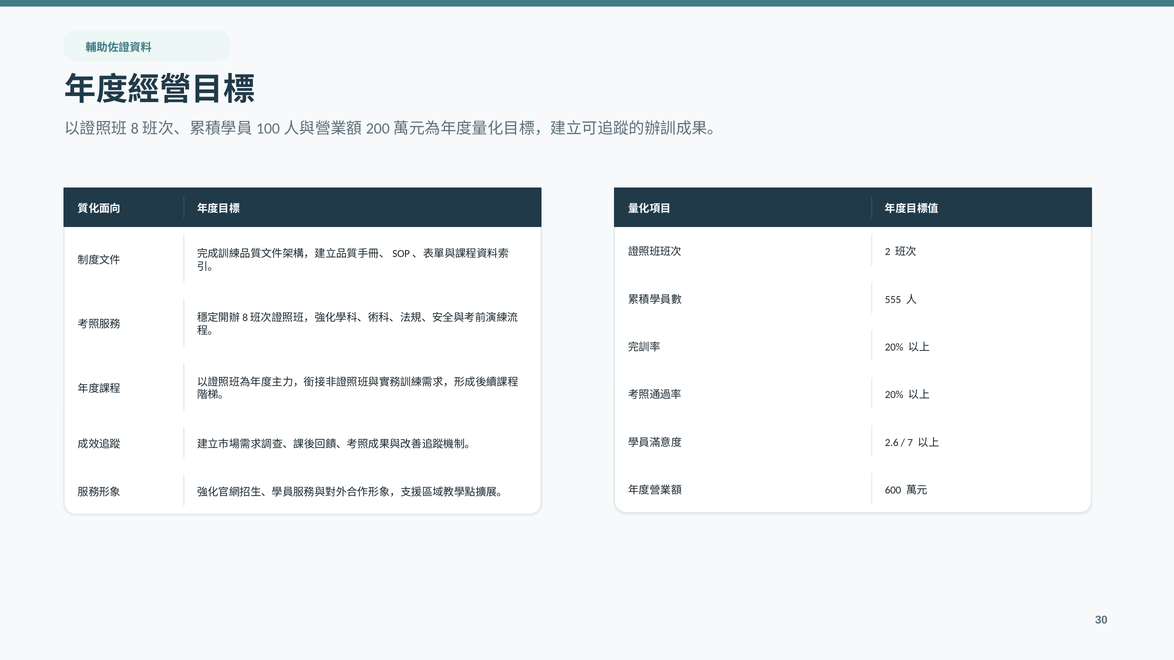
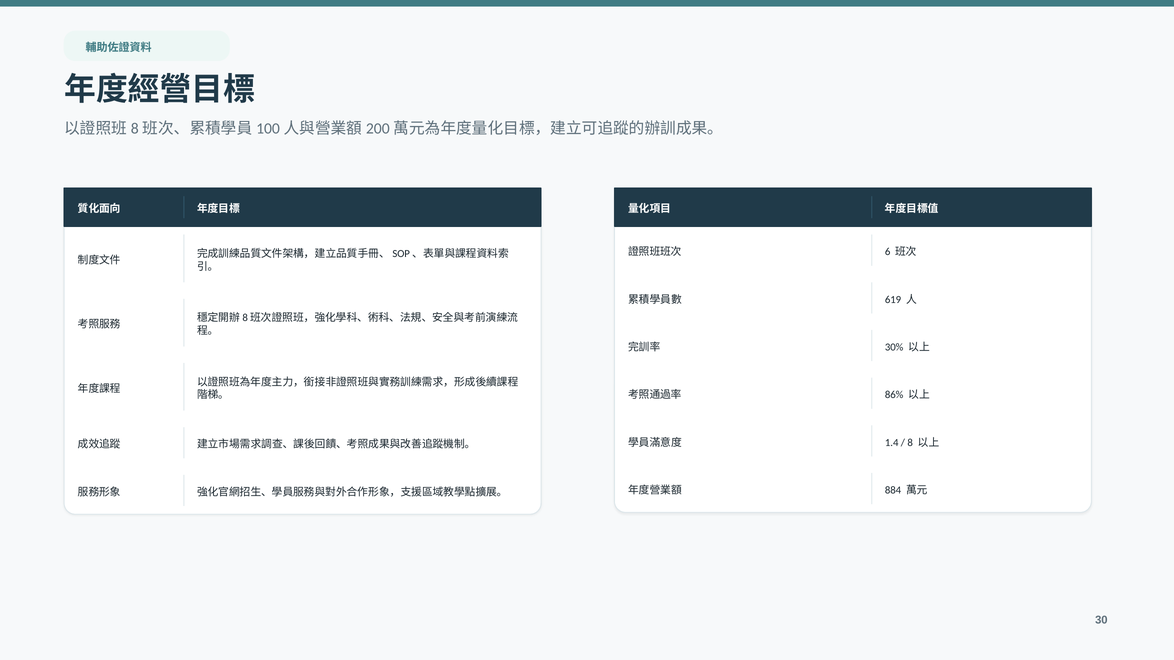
2: 2 -> 6
555: 555 -> 619
20% at (894, 347): 20% -> 30%
20% at (894, 395): 20% -> 86%
2.6: 2.6 -> 1.4
7: 7 -> 8
600: 600 -> 884
